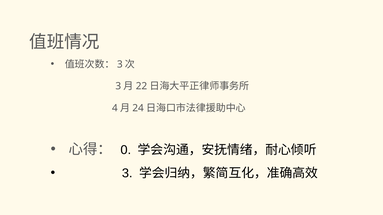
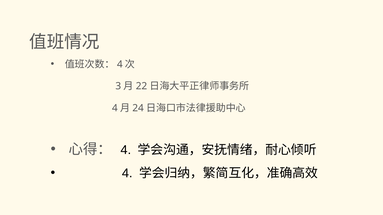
3 at (120, 64): 3 -> 4
0 at (126, 150): 0 -> 4
3 at (127, 173): 3 -> 4
